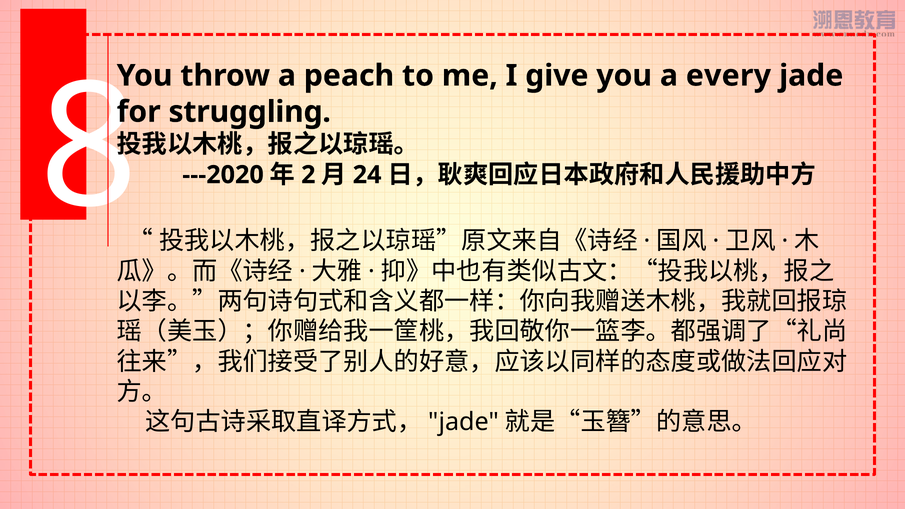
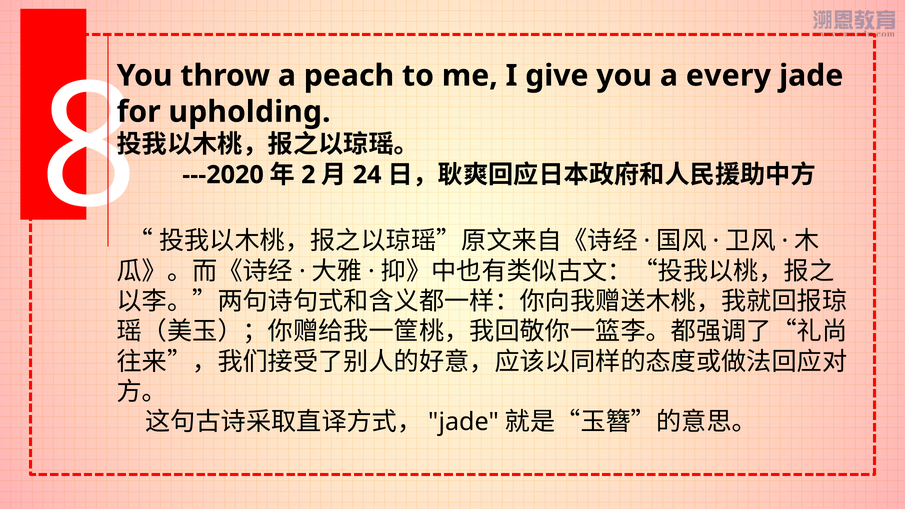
struggling: struggling -> upholding
